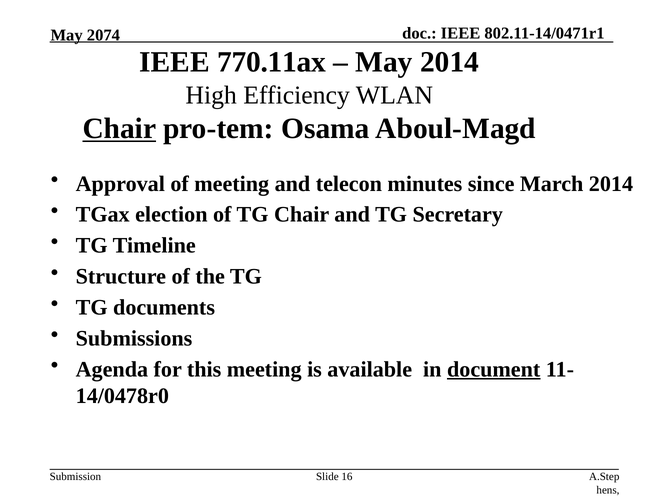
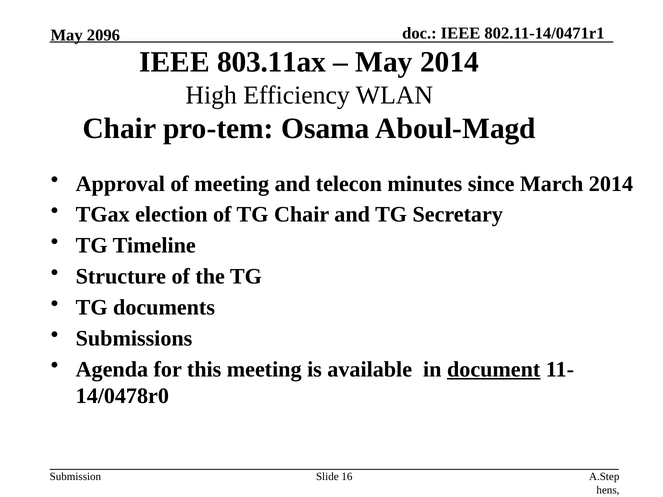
2074: 2074 -> 2096
770.11ax: 770.11ax -> 803.11ax
Chair at (119, 129) underline: present -> none
